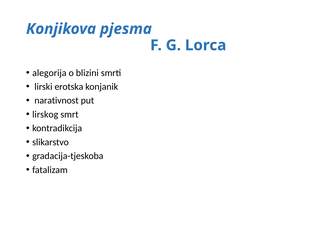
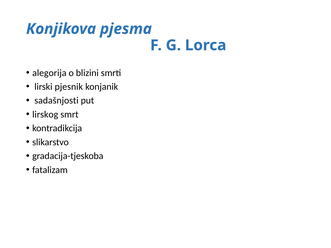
erotska: erotska -> pjesnik
narativnost: narativnost -> sadašnjosti
